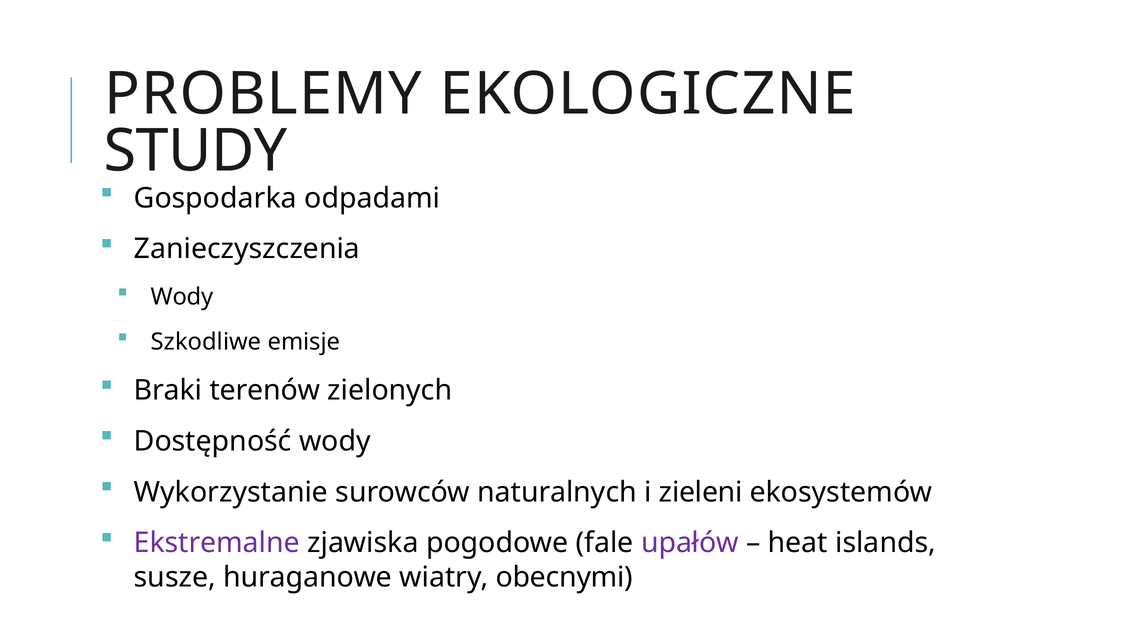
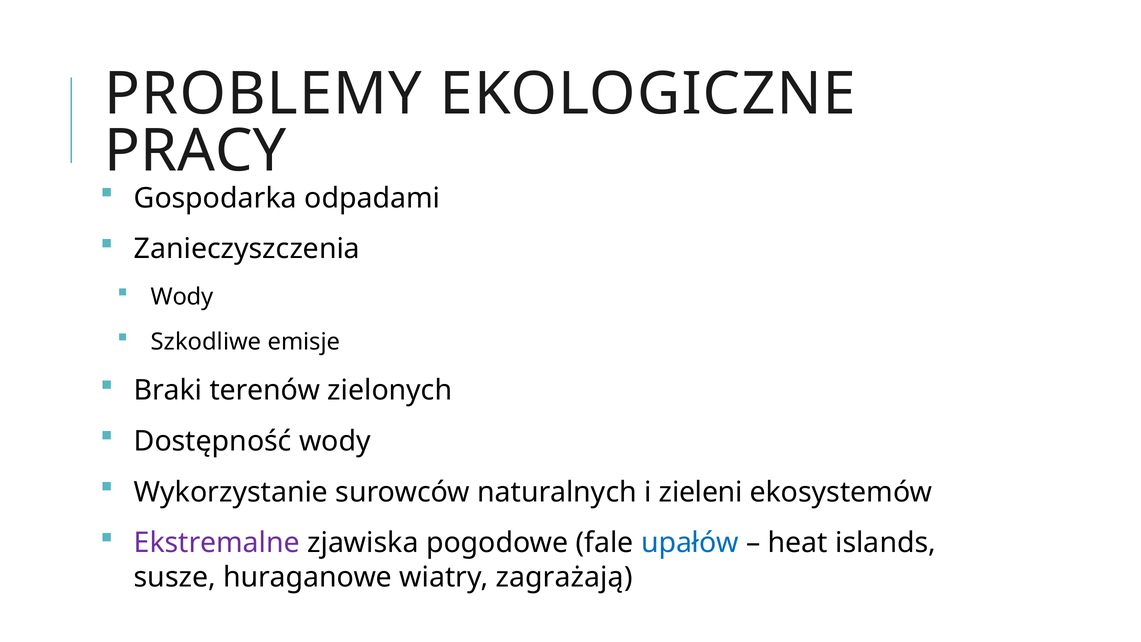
STUDY: STUDY -> PRACY
upałów colour: purple -> blue
obecnymi: obecnymi -> zagrażają
